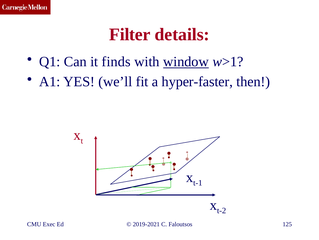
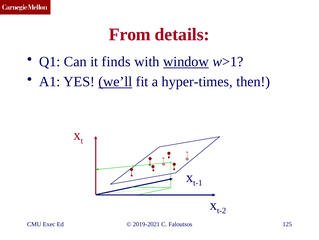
Filter: Filter -> From
we’ll underline: none -> present
hyper-faster: hyper-faster -> hyper-times
